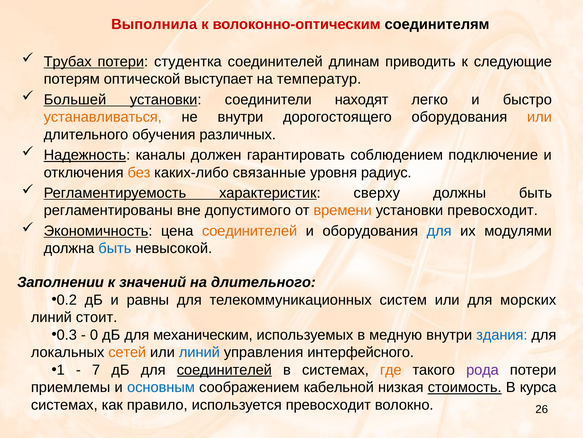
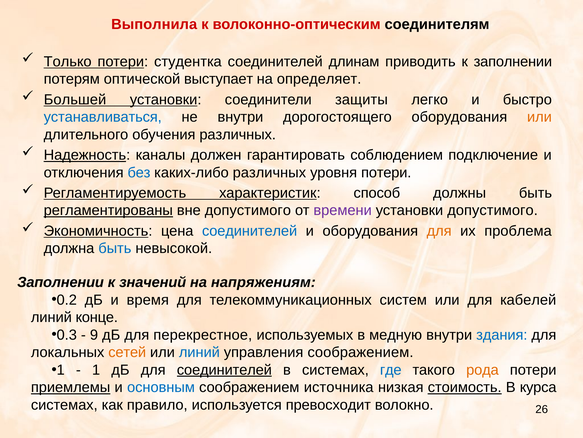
Трубах: Трубах -> Только
к следующие: следующие -> заполнении
температур: температур -> определяет
находят: находят -> защиты
устанавливаться colour: orange -> blue
без colour: orange -> blue
каких-либо связанные: связанные -> различных
уровня радиус: радиус -> потери
сверху: сверху -> способ
регламентированы underline: none -> present
времени colour: orange -> purple
установки превосходит: превосходит -> допустимого
соединителей at (250, 231) colour: orange -> blue
для at (439, 231) colour: blue -> orange
модулями: модулями -> проблема
на длительного: длительного -> напряжениям
равны: равны -> время
морских: морских -> кабелей
стоит: стоит -> конце
0: 0 -> 9
механическим: механическим -> перекрестное
управления интерфейсного: интерфейсного -> соображением
7: 7 -> 1
где colour: orange -> blue
рода colour: purple -> orange
приемлемы underline: none -> present
кабельной: кабельной -> источника
